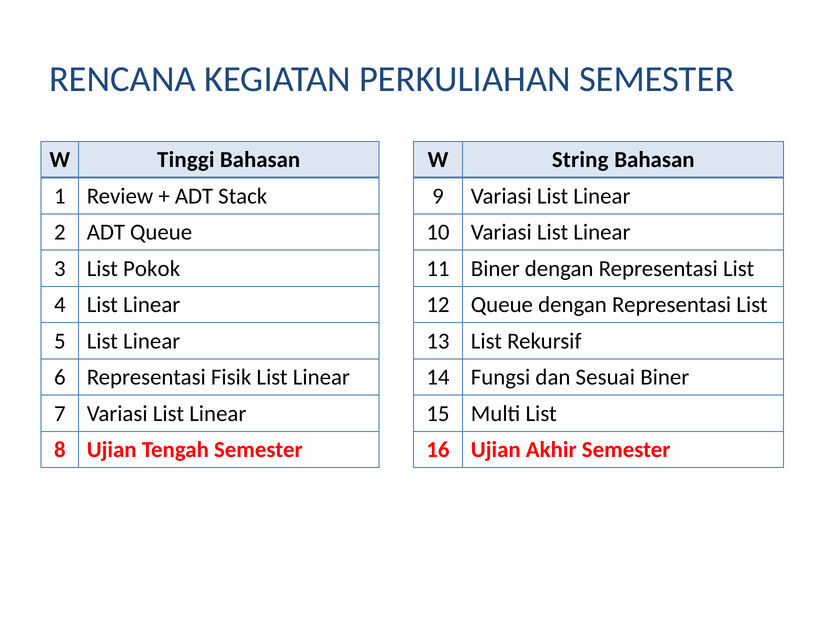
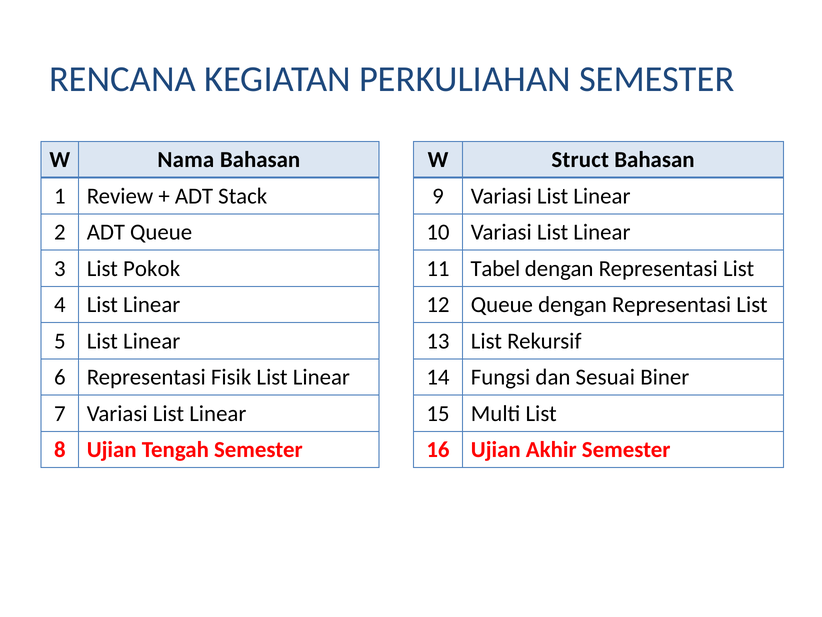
Tinggi: Tinggi -> Nama
String: String -> Struct
11 Biner: Biner -> Tabel
